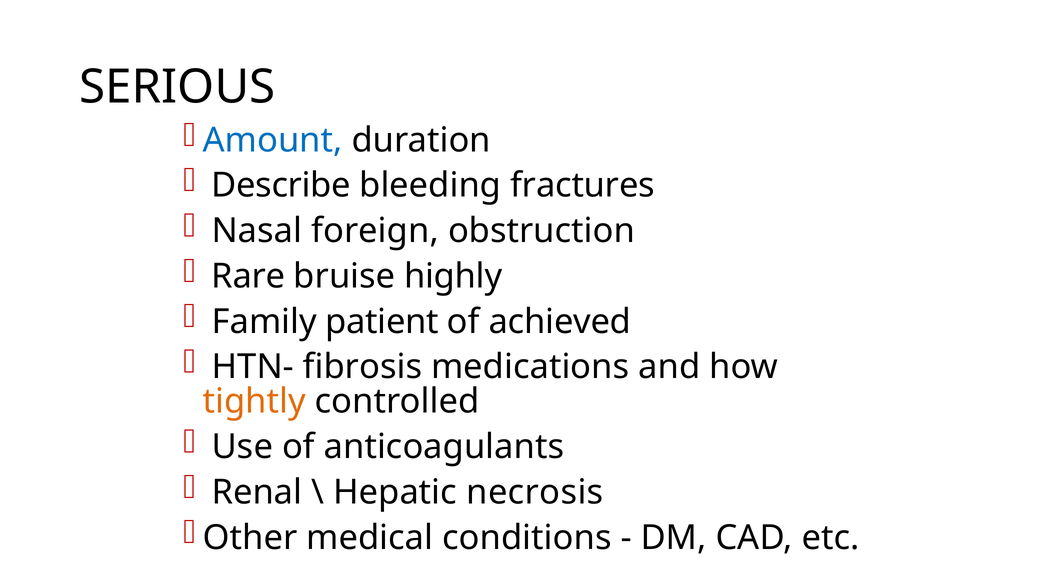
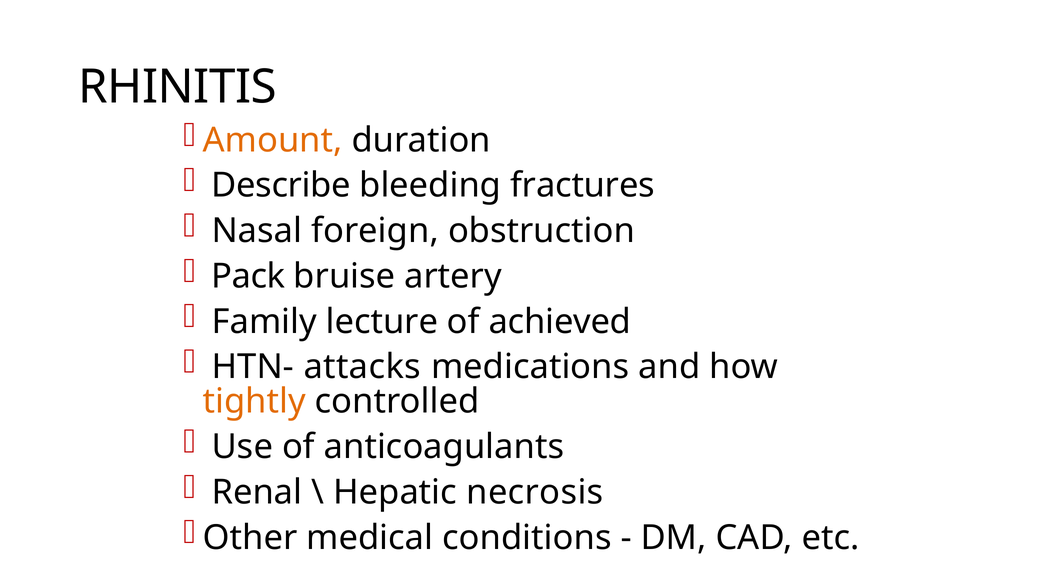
SERIOUS: SERIOUS -> RHINITIS
Amount colour: blue -> orange
Rare: Rare -> Pack
highly: highly -> artery
patient: patient -> lecture
fibrosis: fibrosis -> attacks
